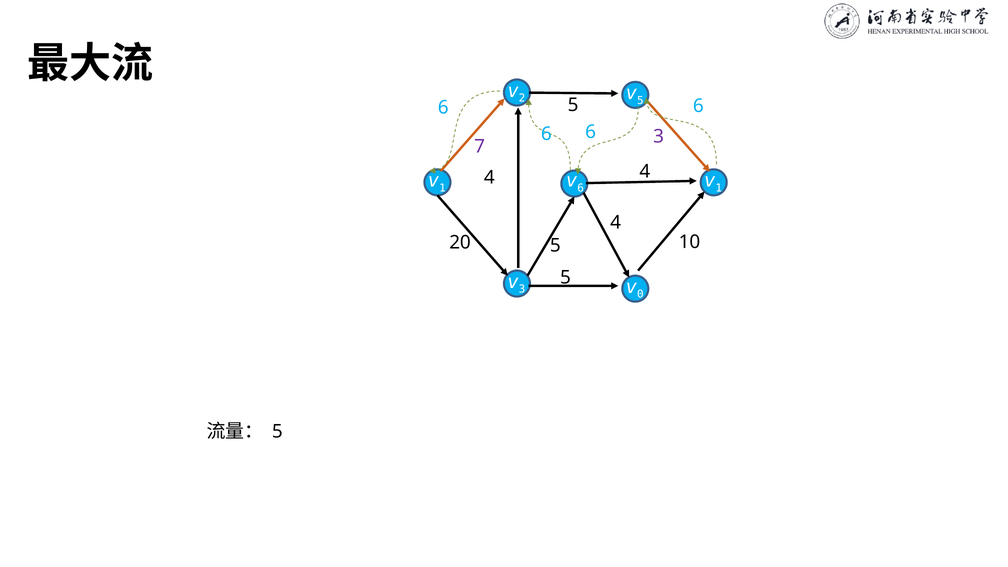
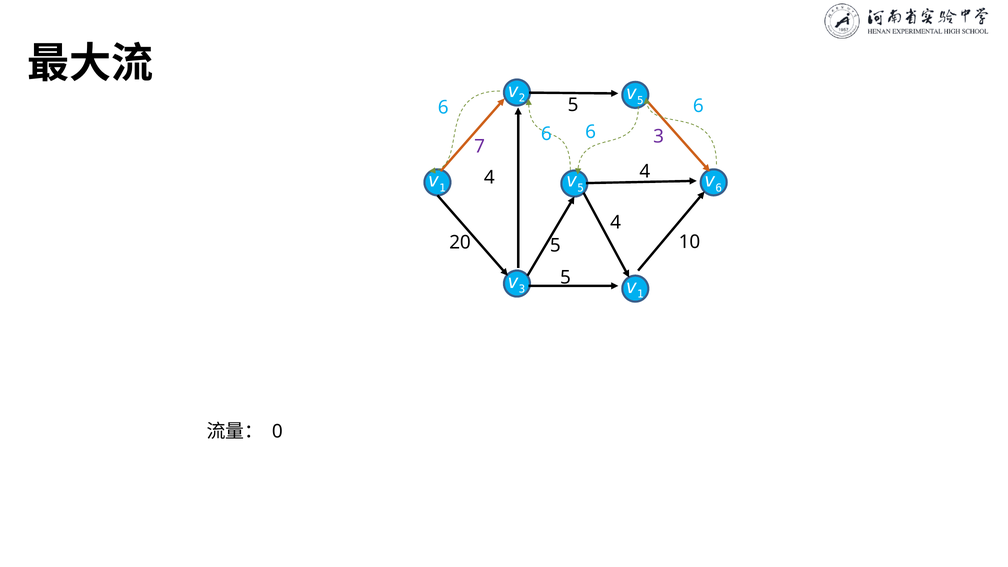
6 at (581, 188): 6 -> 5
1 at (719, 188): 1 -> 6
0 at (640, 294): 0 -> 1
5 at (277, 432): 5 -> 0
